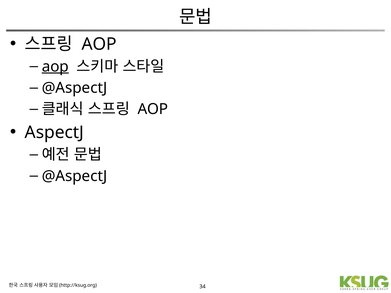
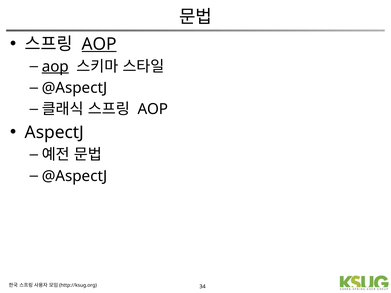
AOP at (99, 44) underline: none -> present
